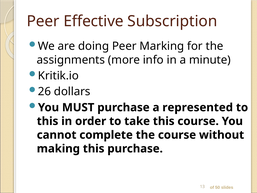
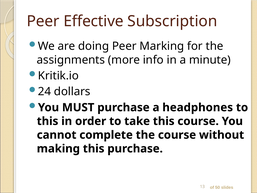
26: 26 -> 24
represented: represented -> headphones
